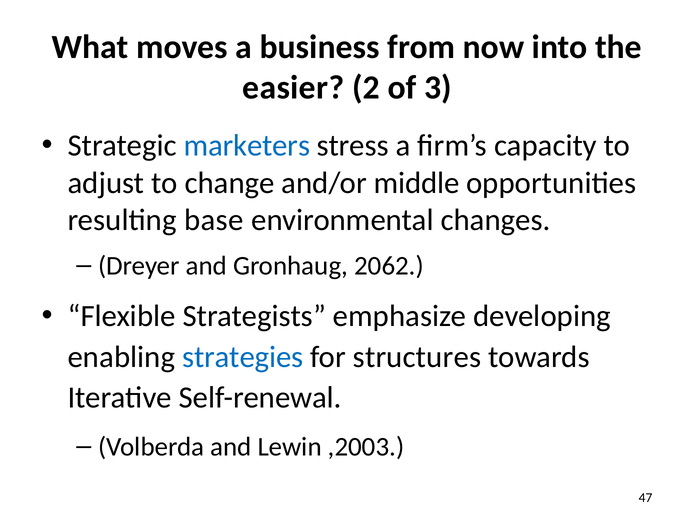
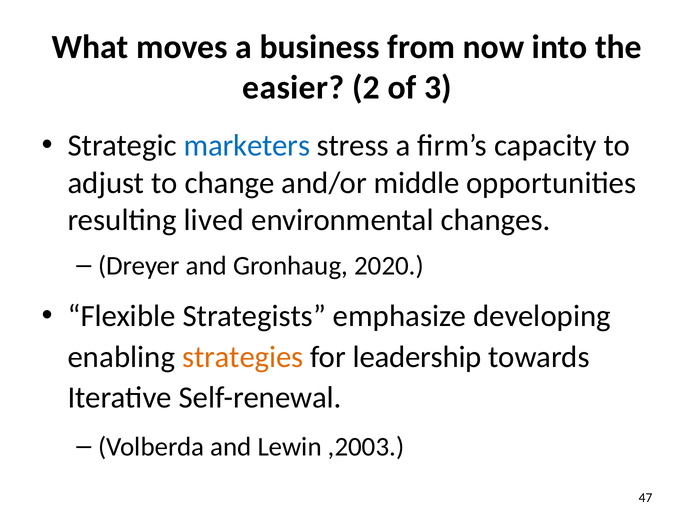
base: base -> lived
2062: 2062 -> 2020
strategies colour: blue -> orange
structures: structures -> leadership
